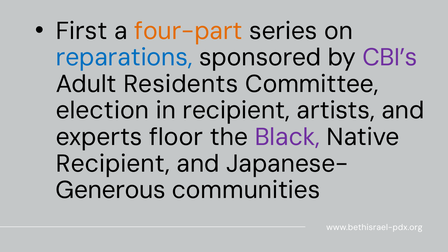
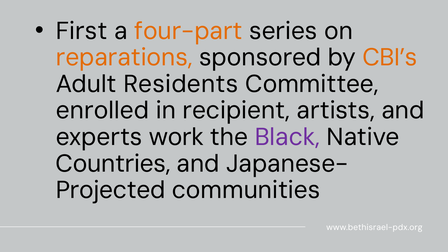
reparations colour: blue -> orange
CBI’s colour: purple -> orange
election: election -> enrolled
floor: floor -> work
Recipient at (113, 164): Recipient -> Countries
Generous: Generous -> Projected
